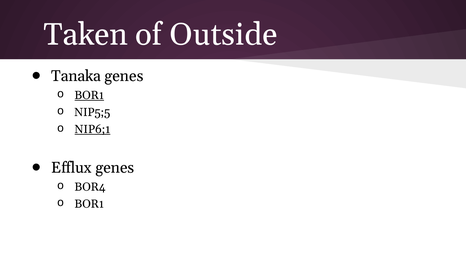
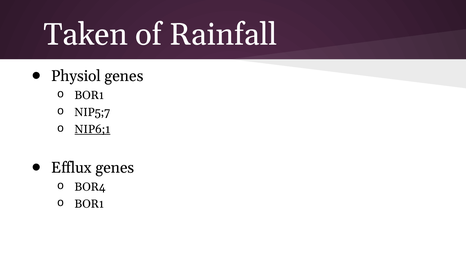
Outside: Outside -> Rainfall
Tanaka: Tanaka -> Physiol
BOR1 at (89, 95) underline: present -> none
NIP5;5: NIP5;5 -> NIP5;7
